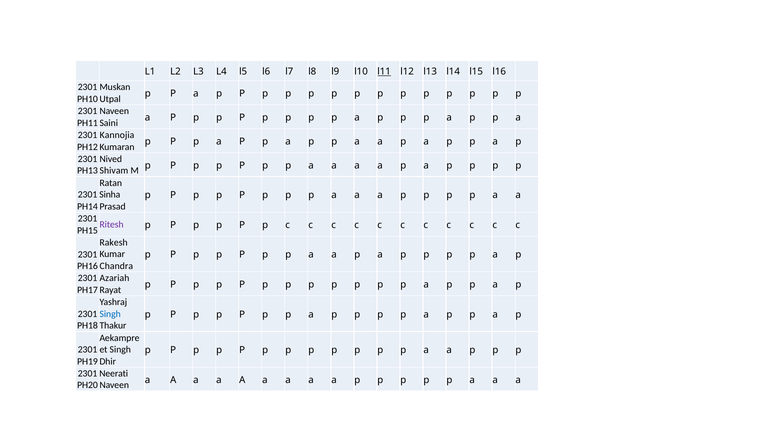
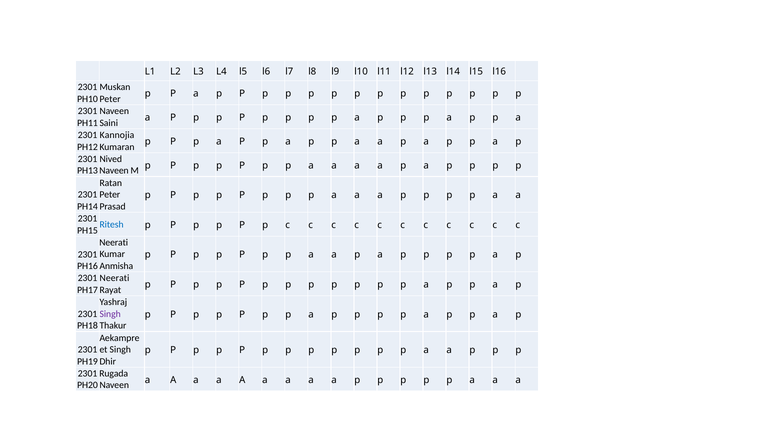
l11 underline: present -> none
Utpal at (110, 99): Utpal -> Peter
Shivam at (114, 171): Shivam -> Naveen
Sinha at (110, 195): Sinha -> Peter
Ritesh colour: purple -> blue
Rakesh at (114, 243): Rakesh -> Neerati
Chandra: Chandra -> Anmisha
Azariah at (114, 278): Azariah -> Neerati
Singh at (110, 314) colour: blue -> purple
Neerati: Neerati -> Rugada
